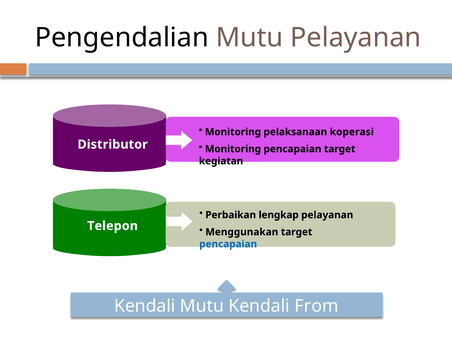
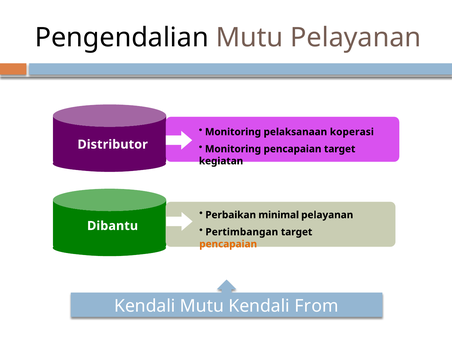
lengkap: lengkap -> minimal
Telepon: Telepon -> Dibantu
Menggunakan: Menggunakan -> Pertimbangan
pencapaian at (228, 244) colour: blue -> orange
